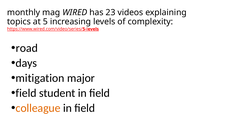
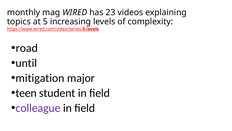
days: days -> until
field at (26, 93): field -> teen
colleague colour: orange -> purple
